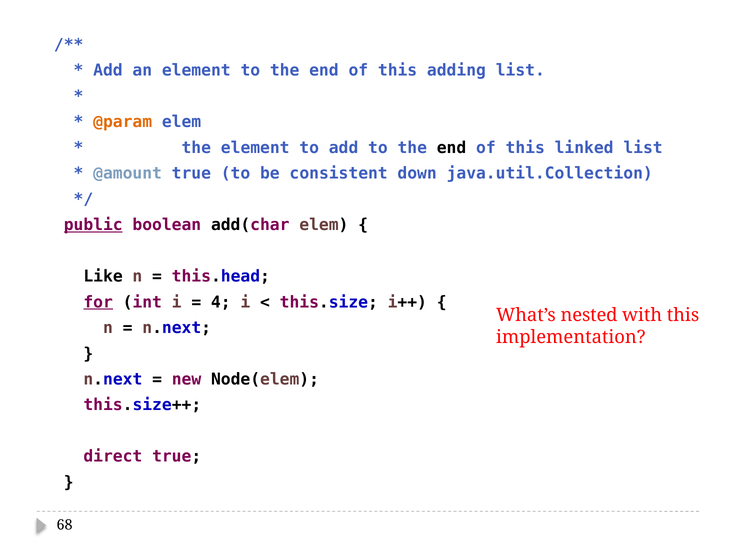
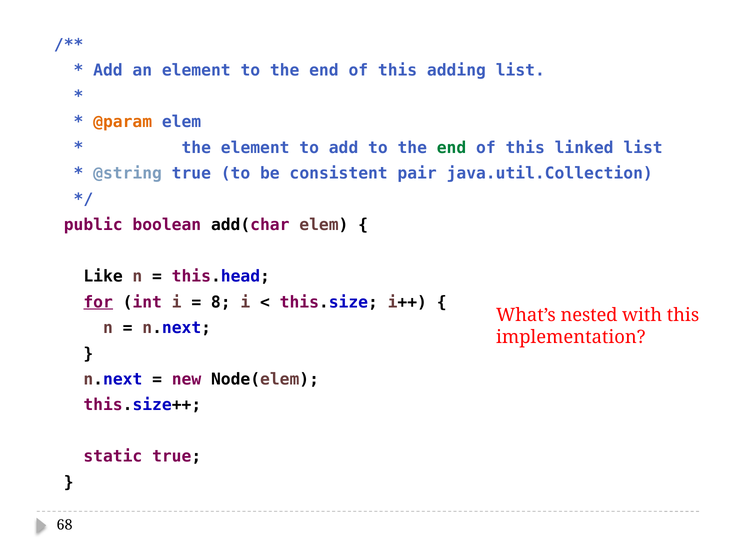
end at (452, 148) colour: black -> green
@amount: @amount -> @string
down: down -> pair
public underline: present -> none
4: 4 -> 8
direct: direct -> static
